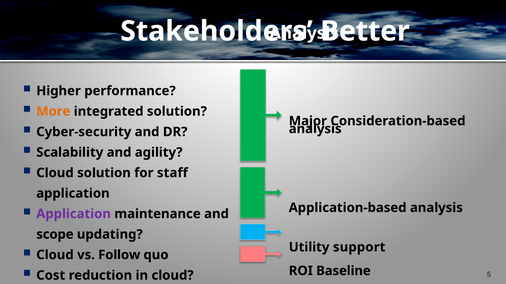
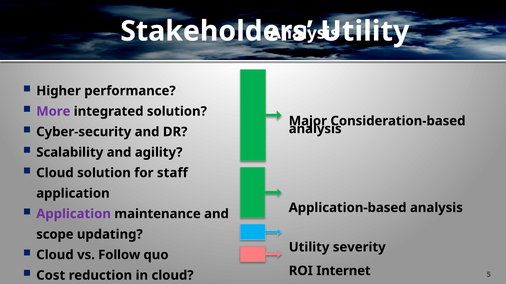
Better at (365, 31): Better -> Utility
More colour: orange -> purple
support: support -> severity
Baseline: Baseline -> Internet
